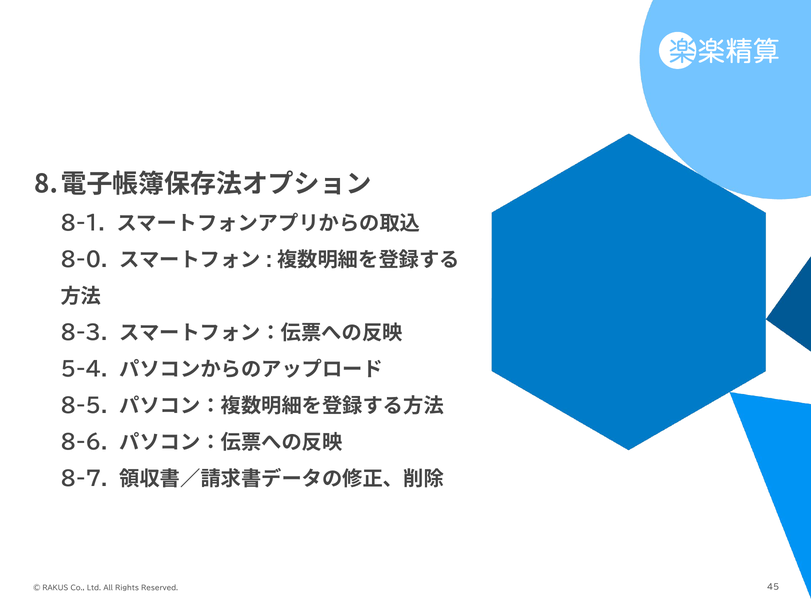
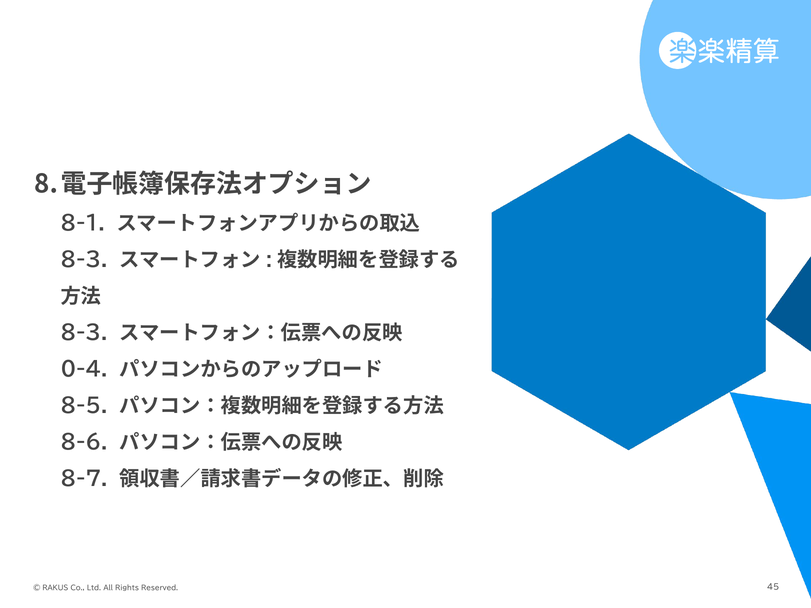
8-0 at (84, 260): 8-0 -> 8-3
5-4: 5-4 -> 0-4
